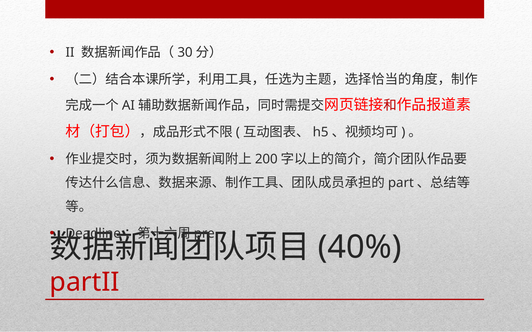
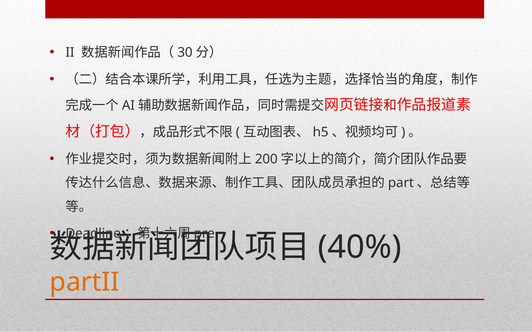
partII colour: red -> orange
